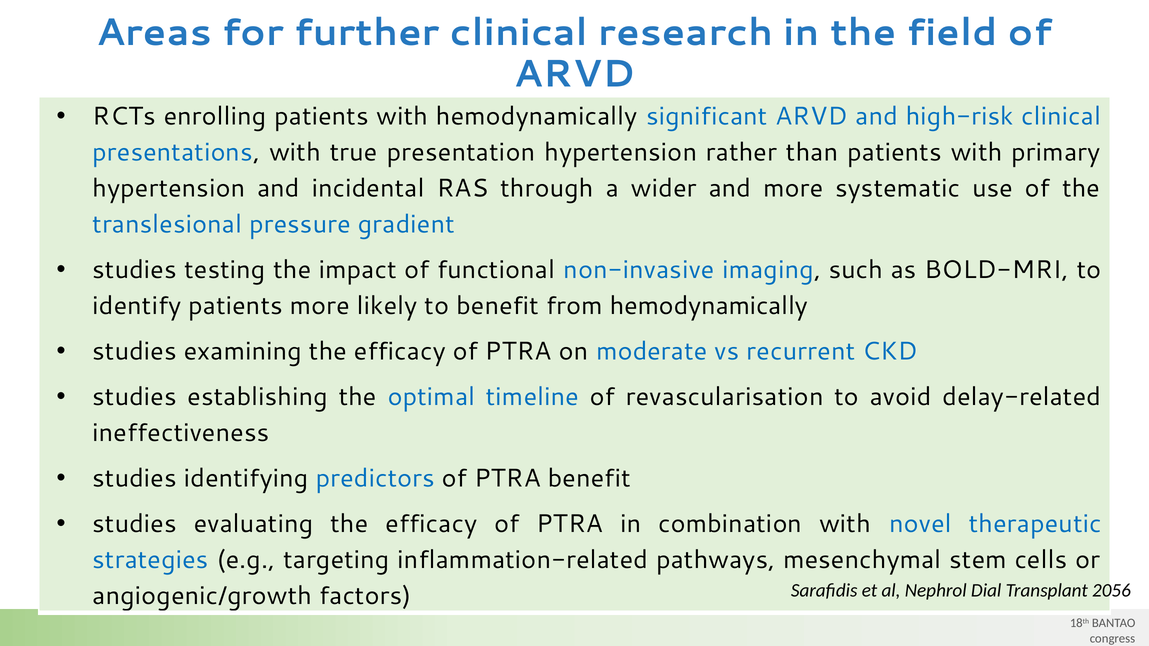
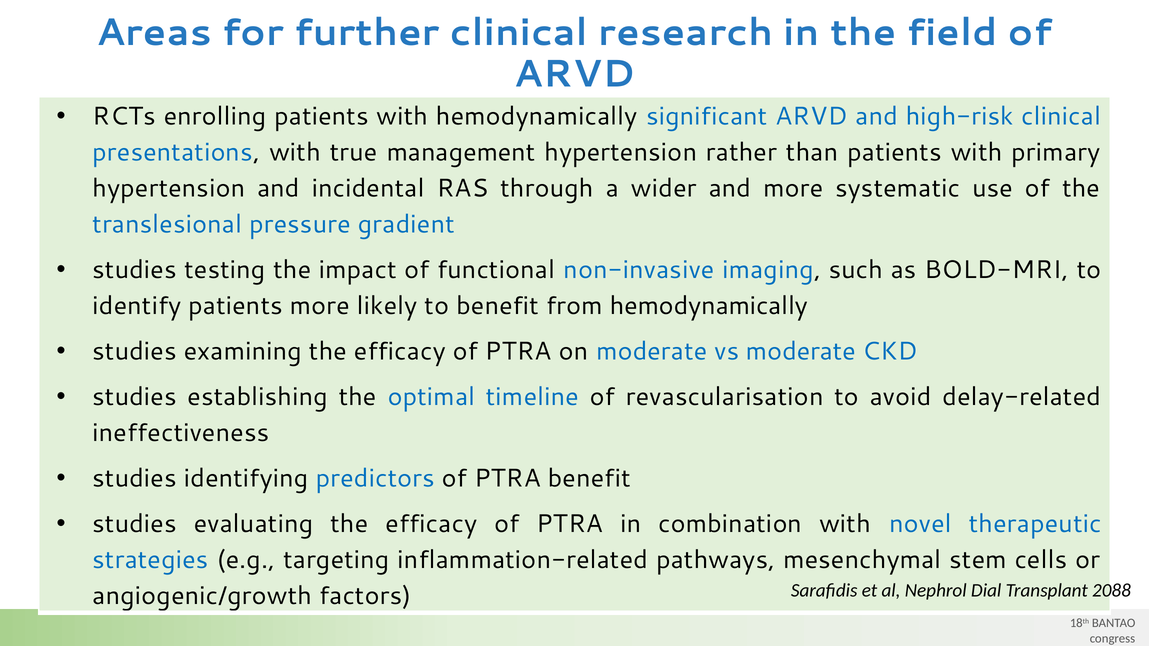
presentation: presentation -> management
vs recurrent: recurrent -> moderate
2056: 2056 -> 2088
